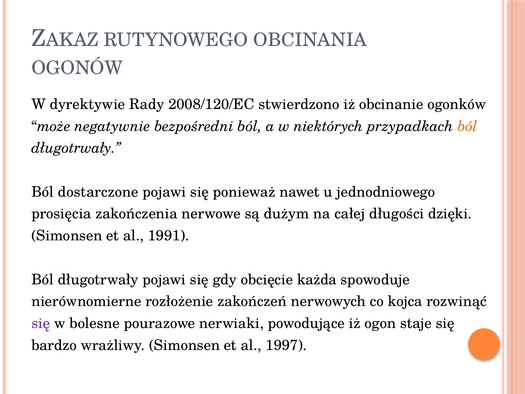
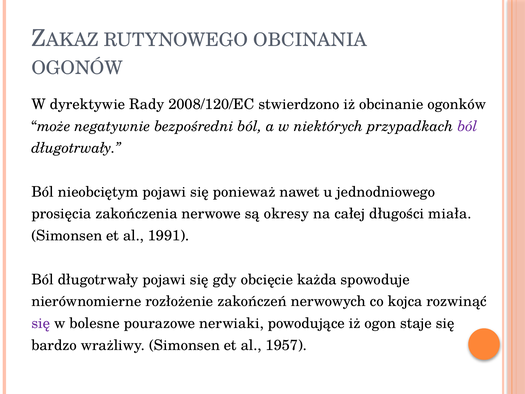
ból at (467, 126) colour: orange -> purple
dostarczone: dostarczone -> nieobciętym
dużym: dużym -> okresy
dzięki: dzięki -> miała
1997: 1997 -> 1957
